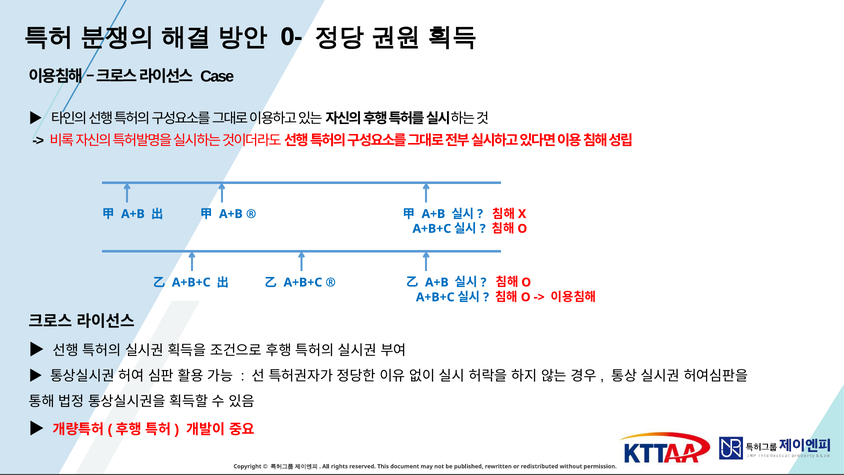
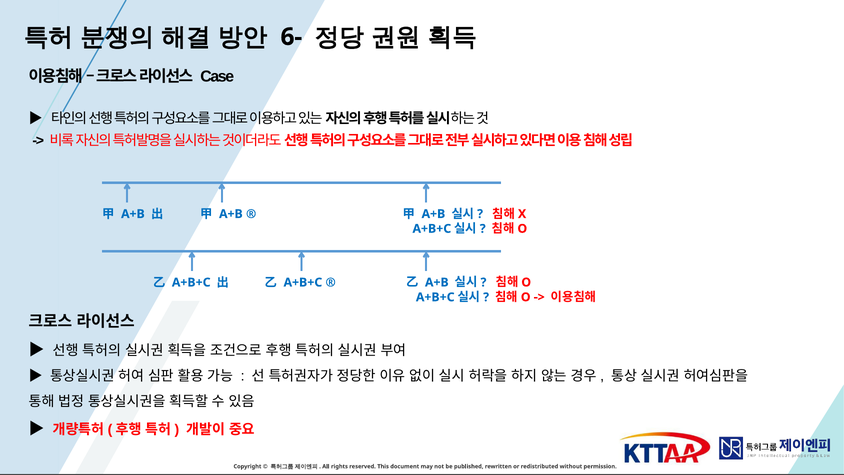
0-: 0- -> 6-
